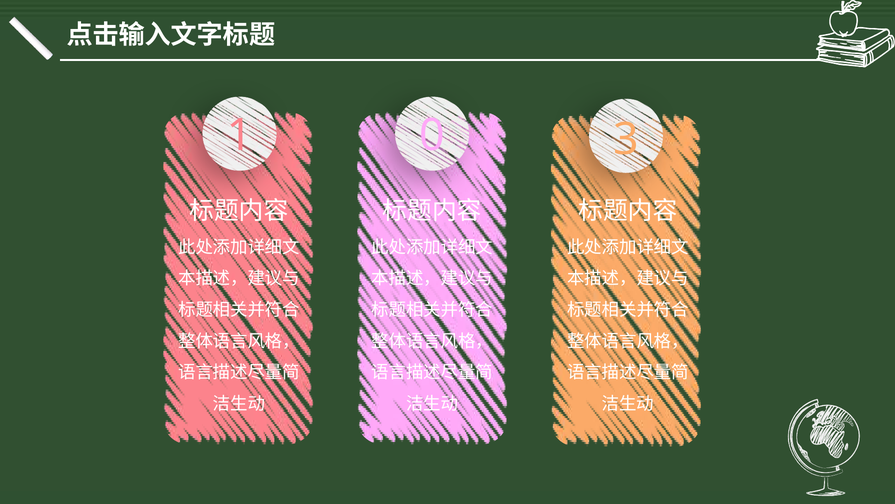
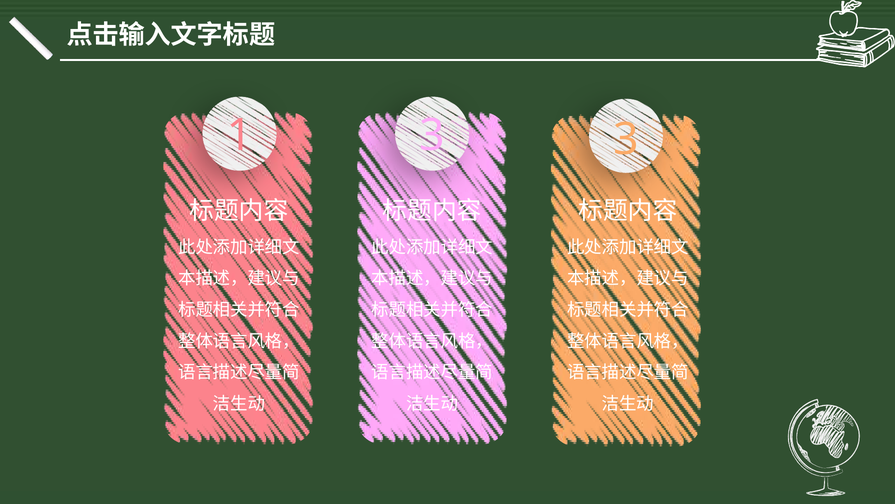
1 0: 0 -> 3
